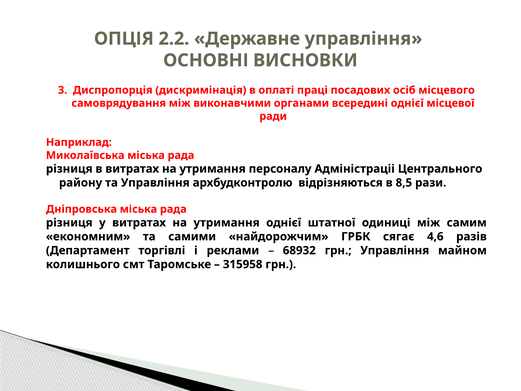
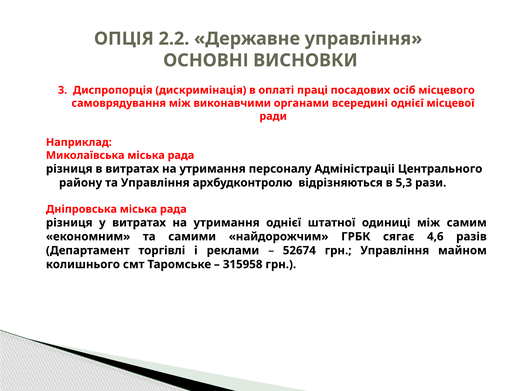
8,5: 8,5 -> 5,3
68932: 68932 -> 52674
